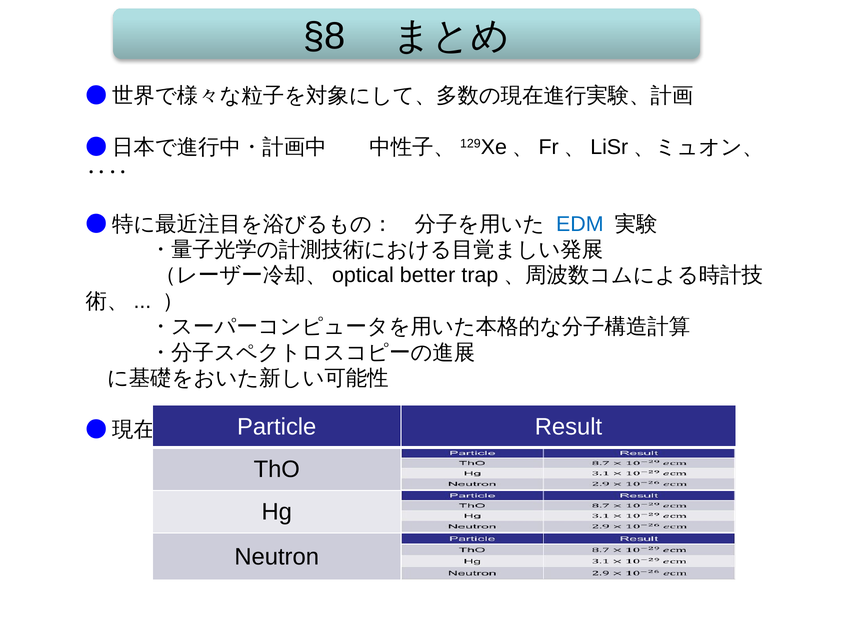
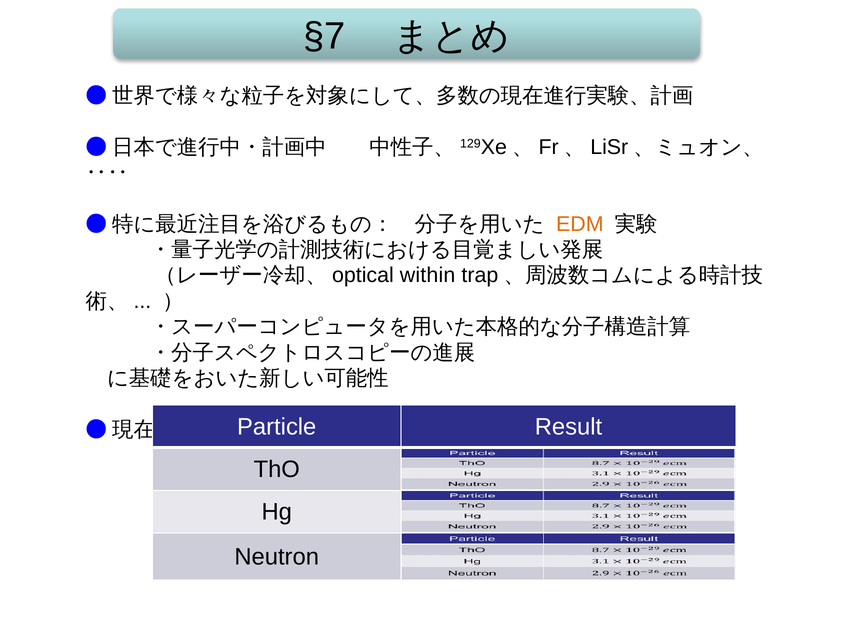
§8: §8 -> §7
EDM colour: blue -> orange
better: better -> within
